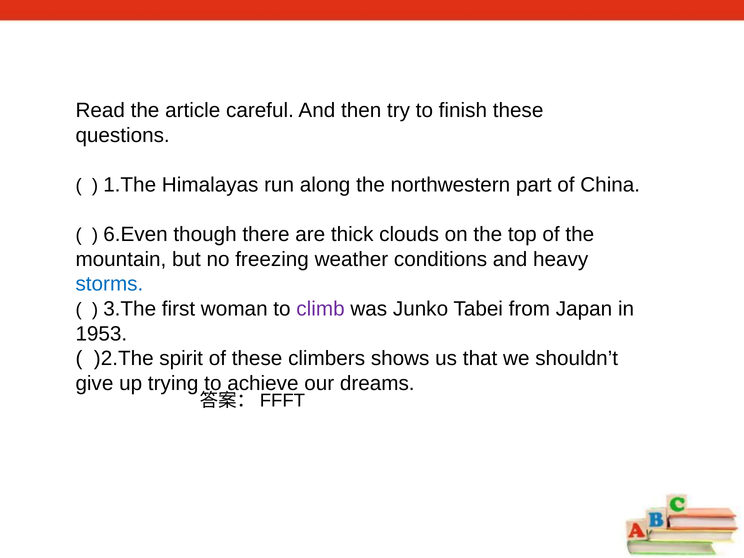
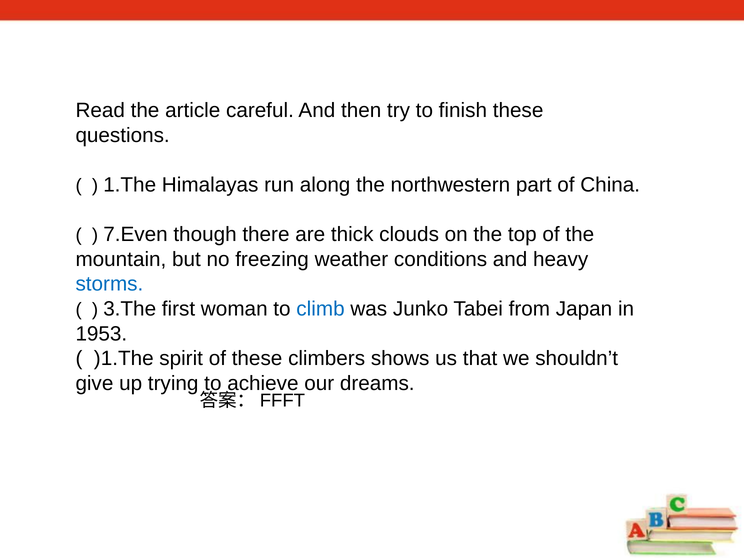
6.Even: 6.Even -> 7.Even
climb colour: purple -> blue
)2.The: )2.The -> )1.The
